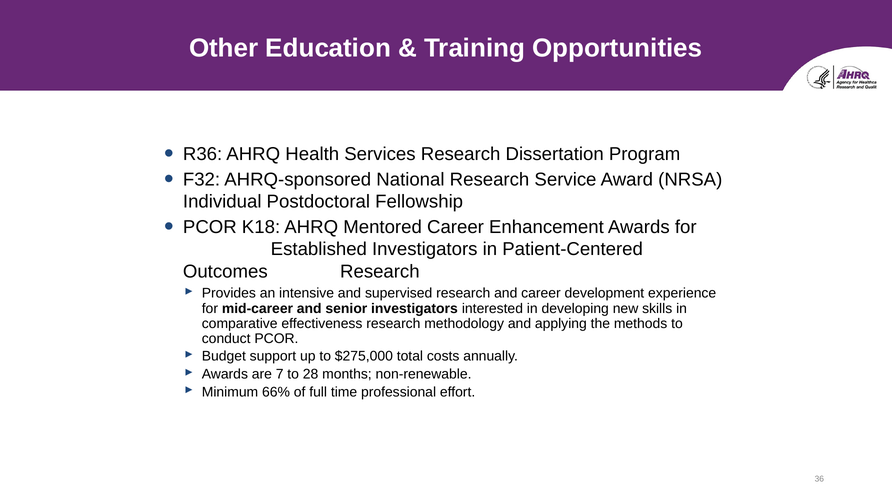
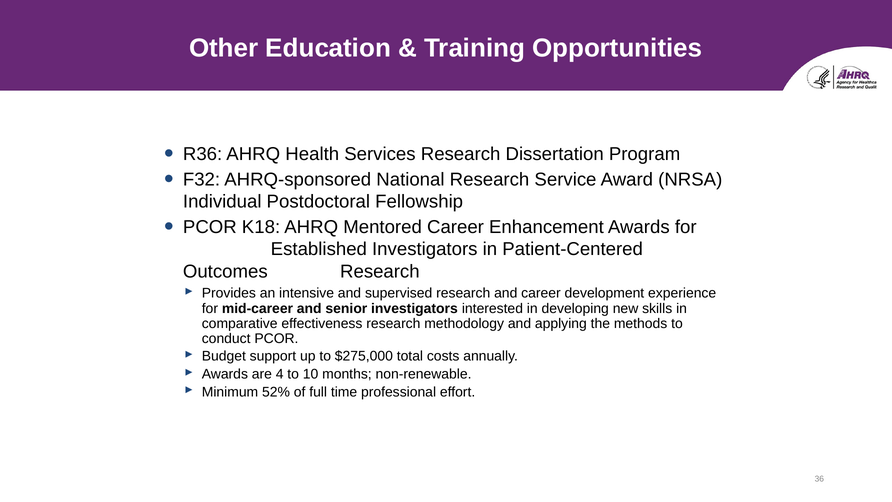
7: 7 -> 4
28: 28 -> 10
66%: 66% -> 52%
